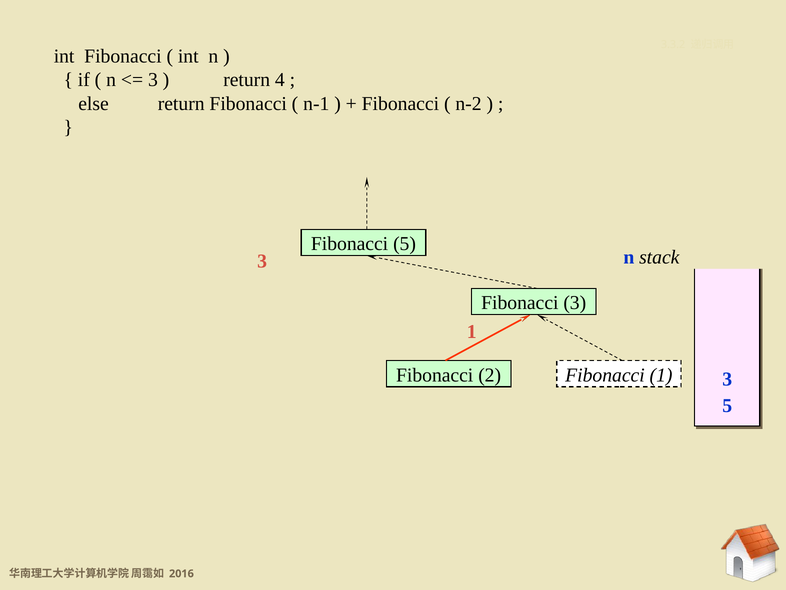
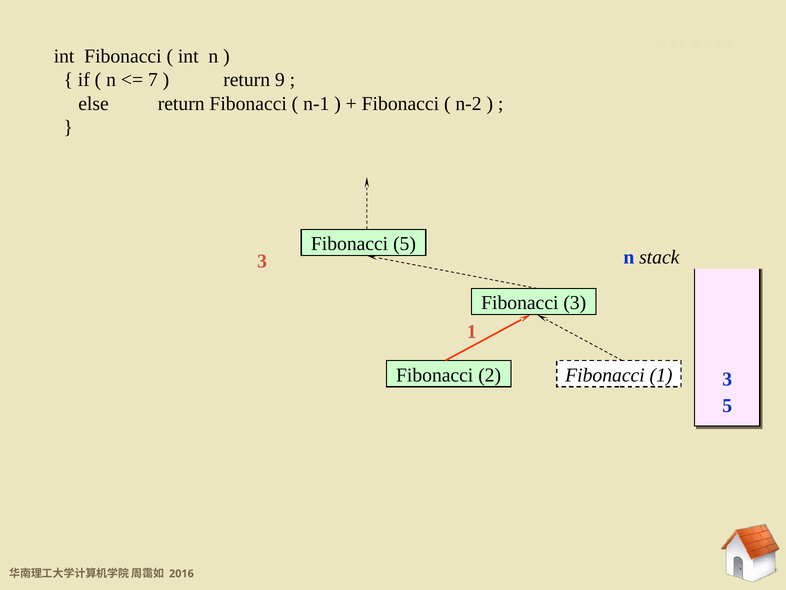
3 at (153, 80): 3 -> 7
4: 4 -> 9
